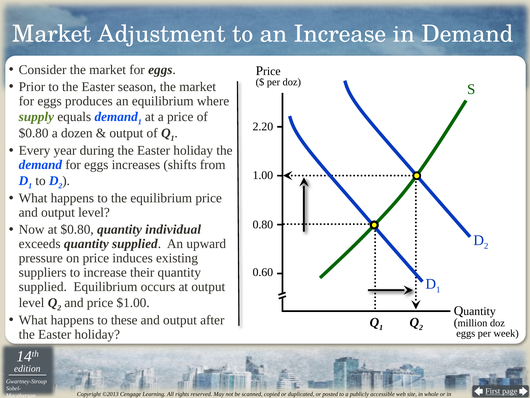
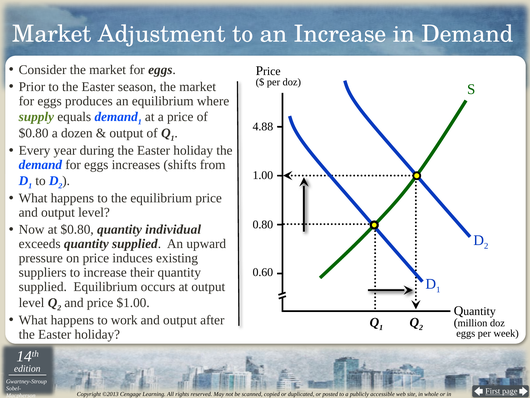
2.20: 2.20 -> 4.88
these: these -> work
